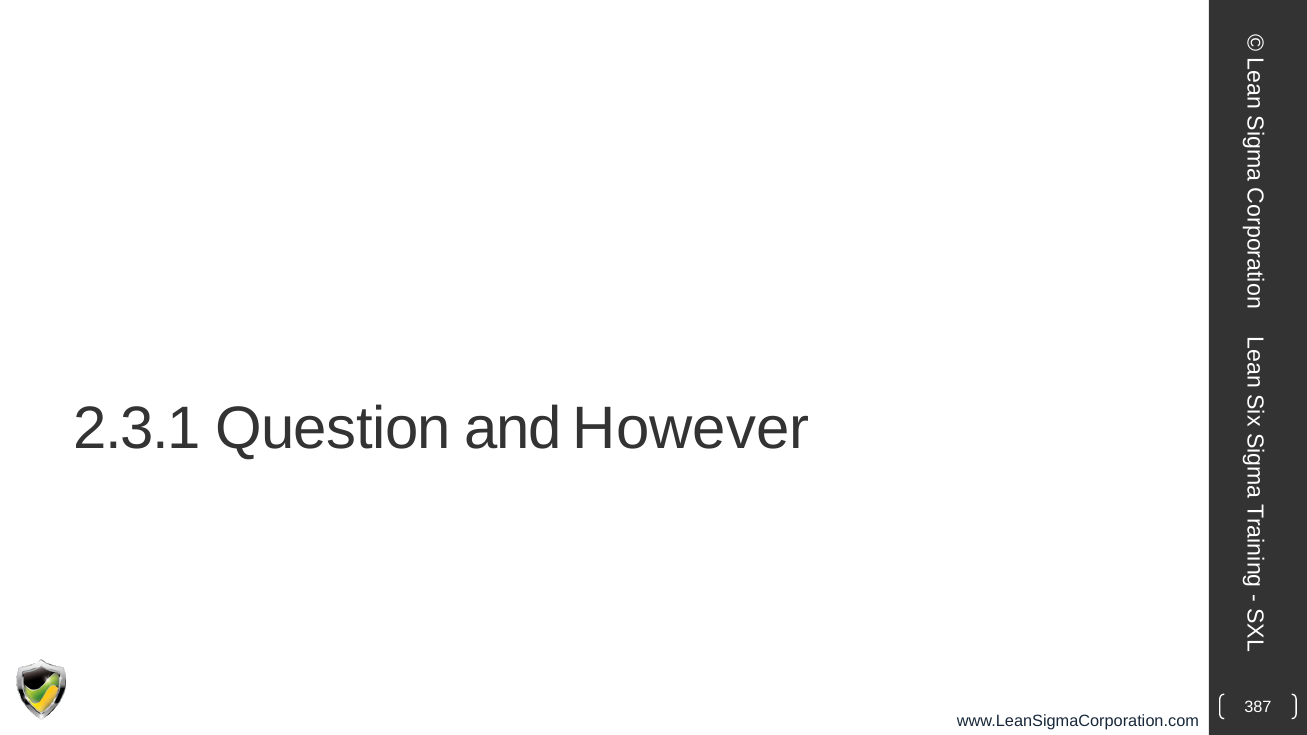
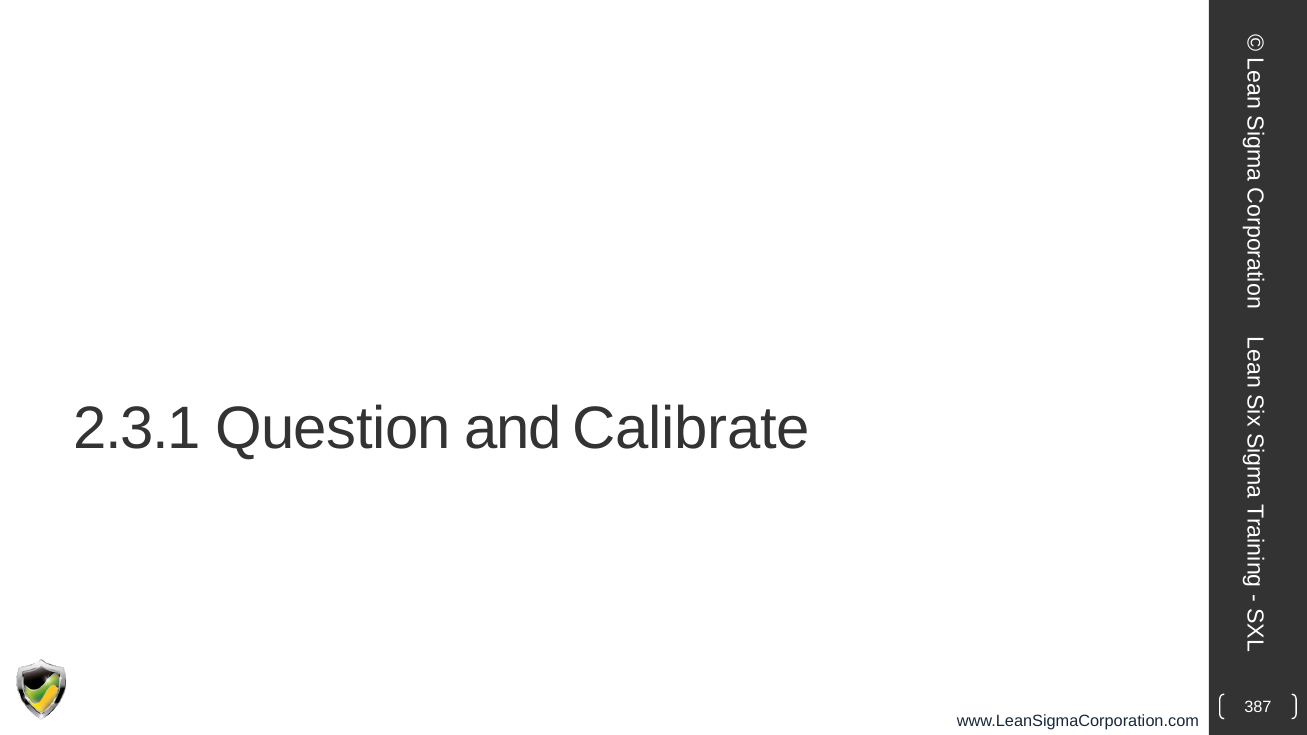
However: However -> Calibrate
